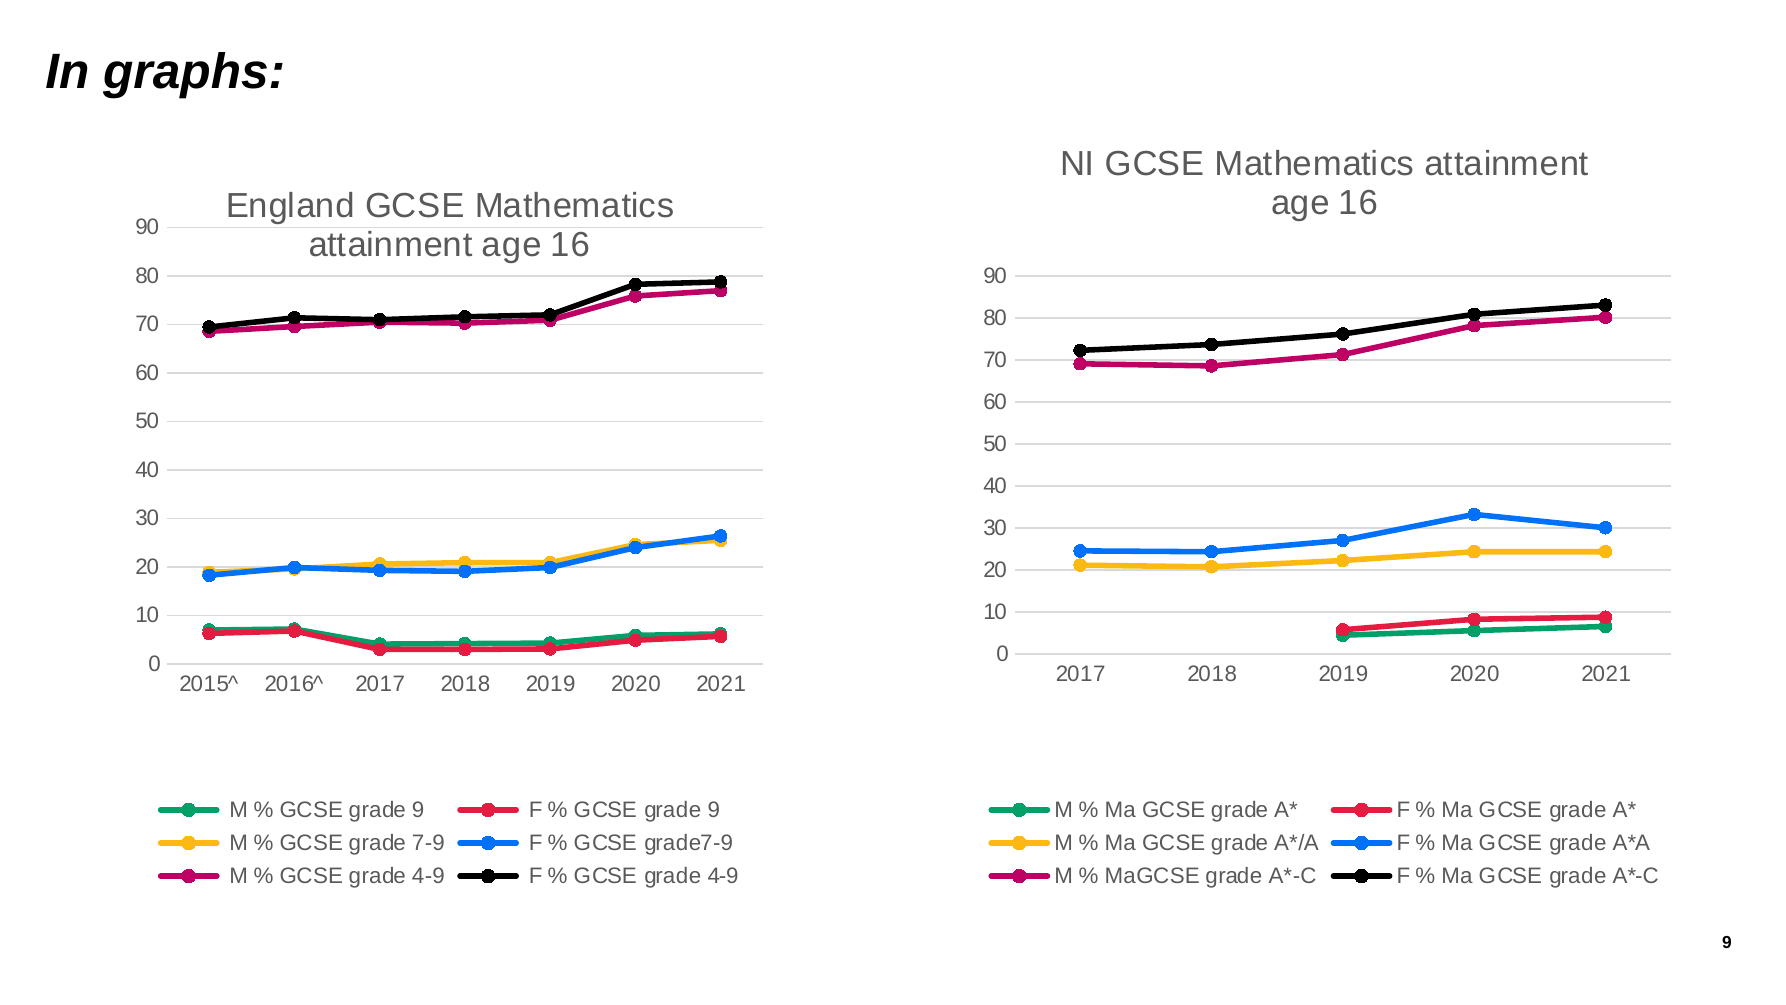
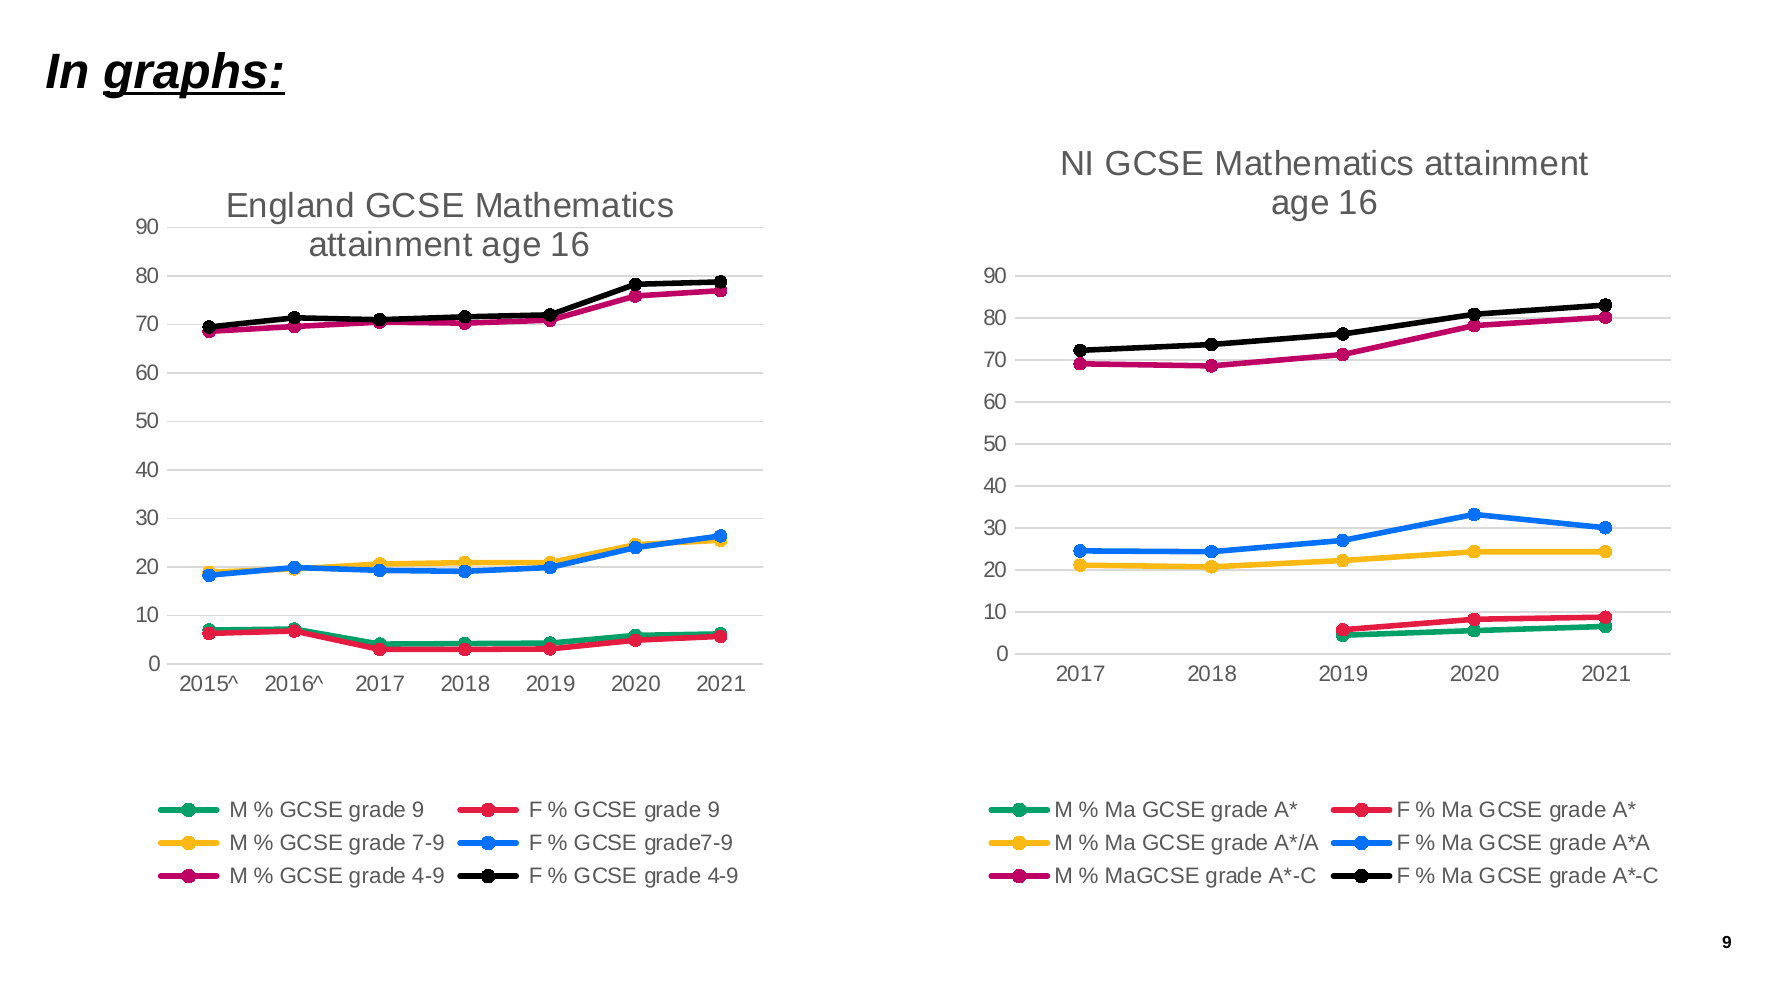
graphs underline: none -> present
